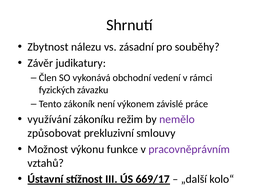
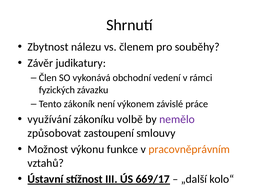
zásadní: zásadní -> členem
režim: režim -> volbě
prekluzivní: prekluzivní -> zastoupení
pracovněprávním colour: purple -> orange
